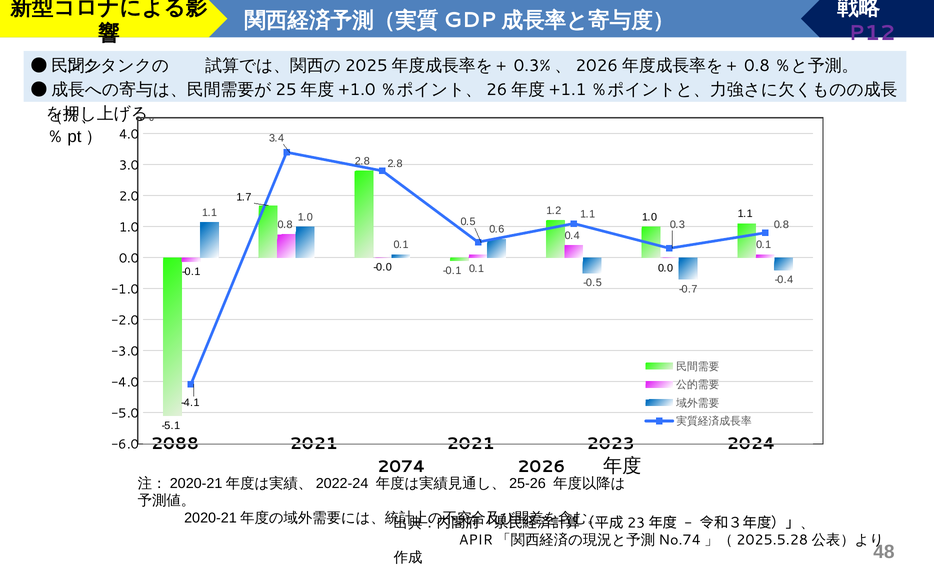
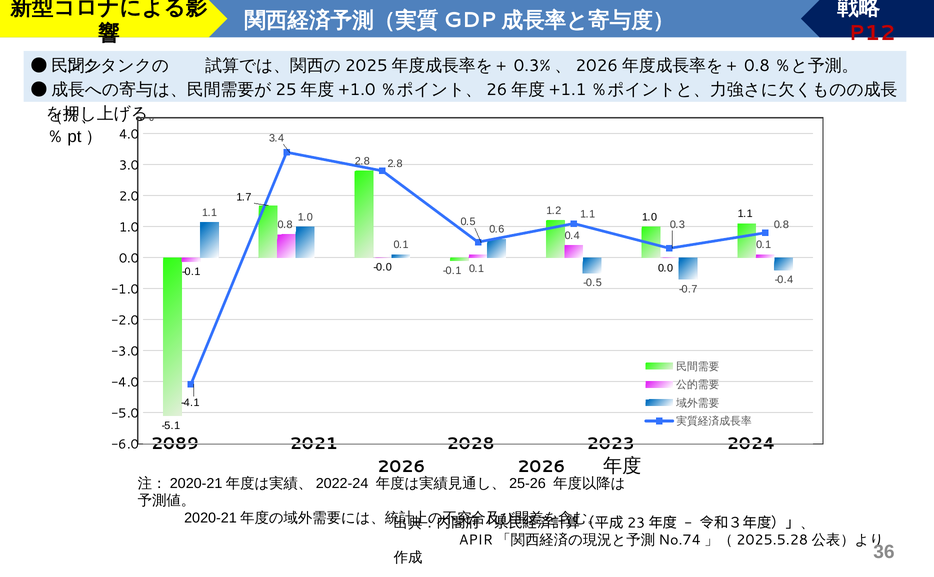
P12 colour: purple -> red
2088: 2088 -> 2089
2021 2021: 2021 -> 2028
2074 at (401, 467): 2074 -> 2026
48: 48 -> 36
